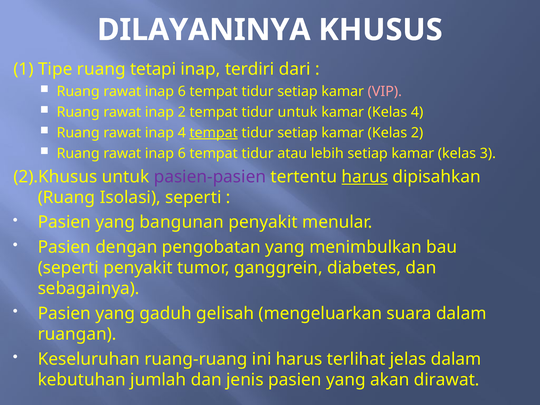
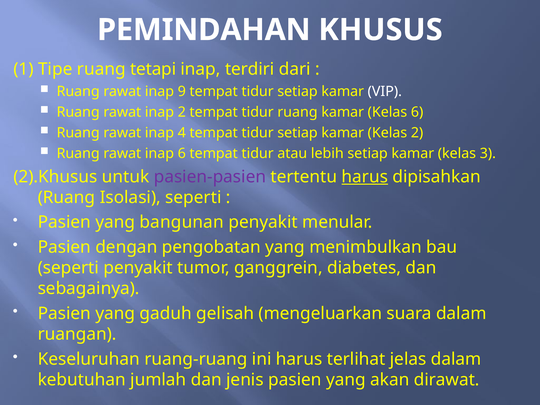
DILAYANINYA: DILAYANINYA -> PEMINDAHAN
6 at (182, 91): 6 -> 9
VIP colour: pink -> white
tidur untuk: untuk -> ruang
Kelas 4: 4 -> 6
tempat at (214, 133) underline: present -> none
